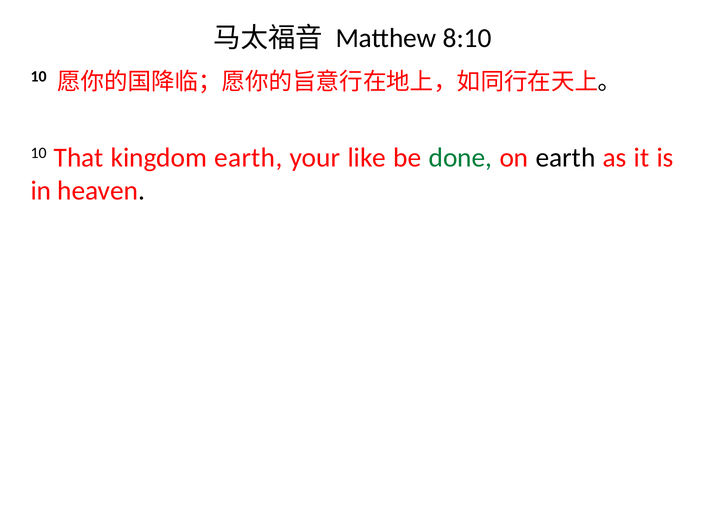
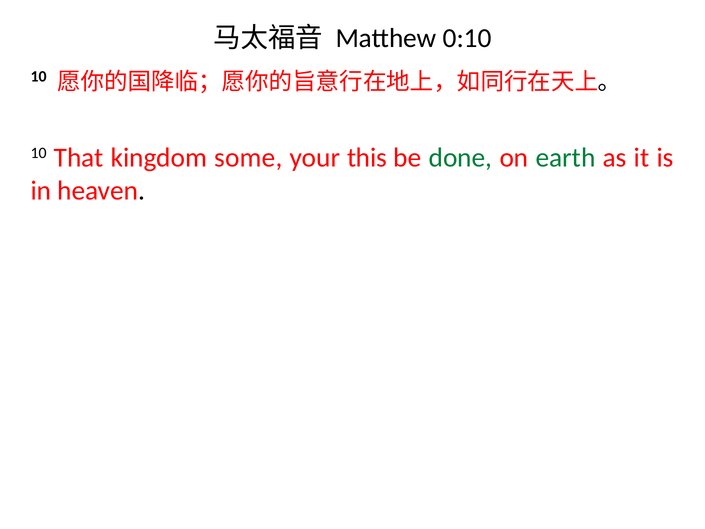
8:10: 8:10 -> 0:10
kingdom earth: earth -> some
like: like -> this
earth at (566, 157) colour: black -> green
